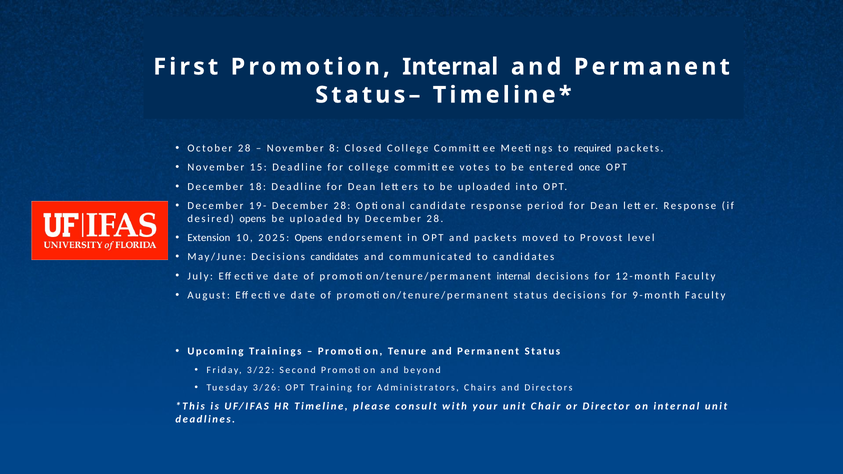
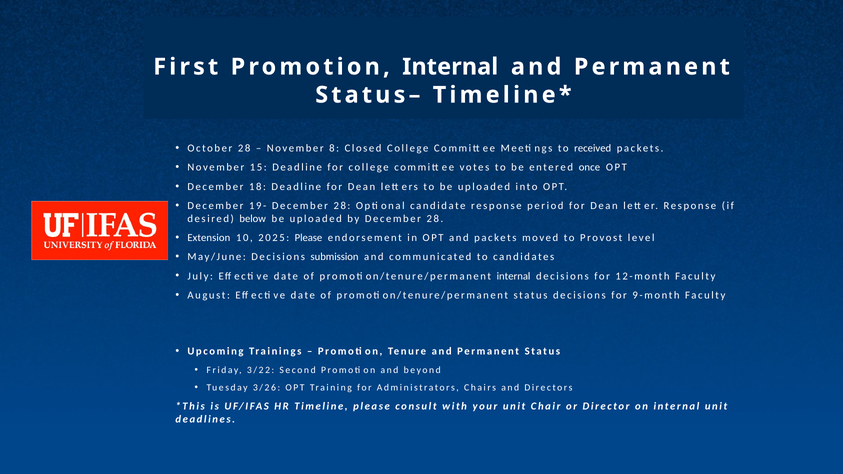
required: required -> received
desired opens: opens -> below
2025 Opens: Opens -> Please
Decisions candidates: candidates -> submission
